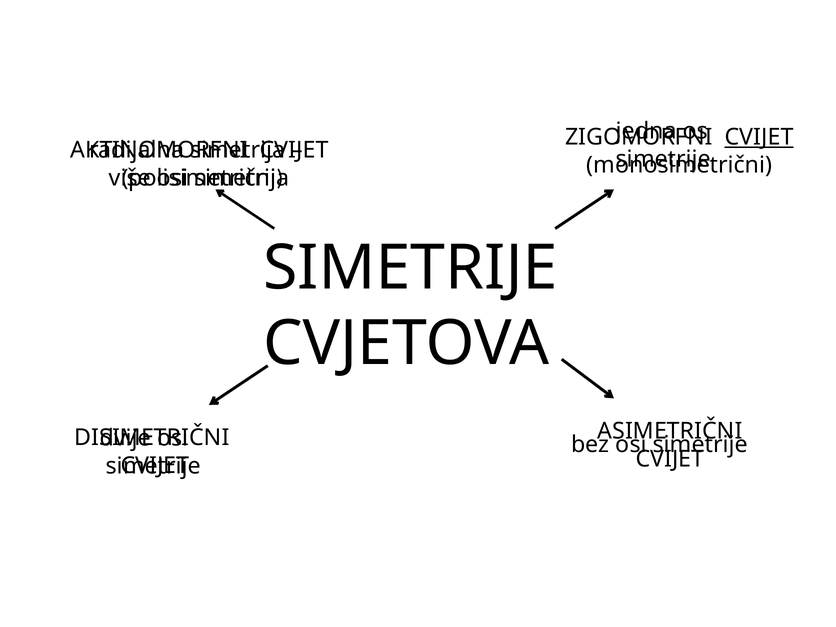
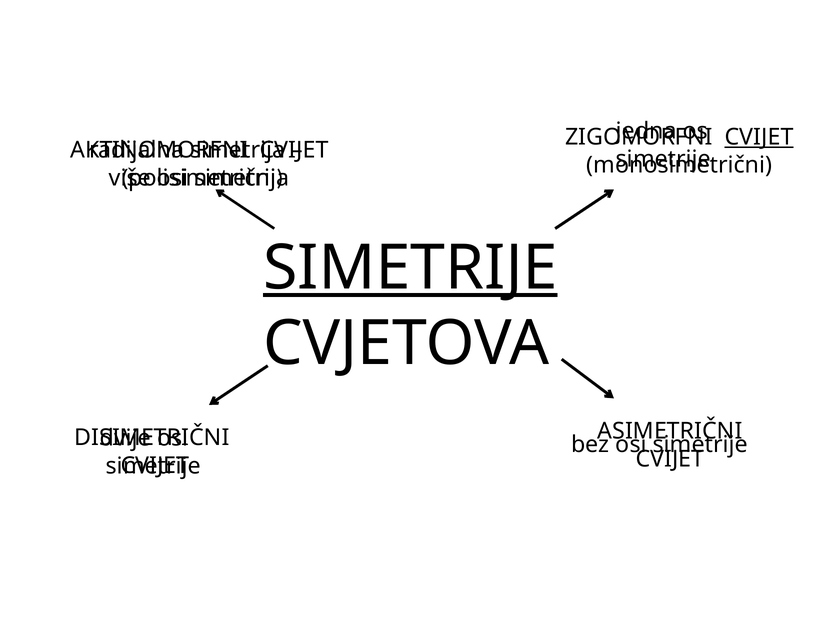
SIMETRIJE at (410, 268) underline: none -> present
